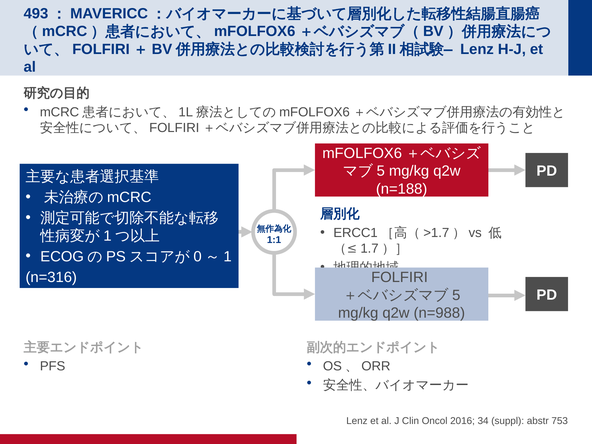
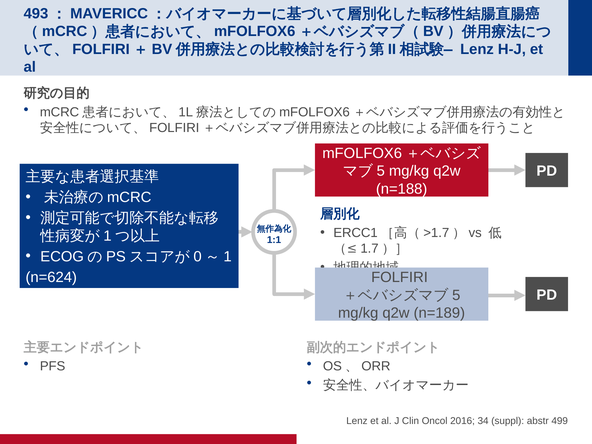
n=316: n=316 -> n=624
n=988: n=988 -> n=189
753: 753 -> 499
